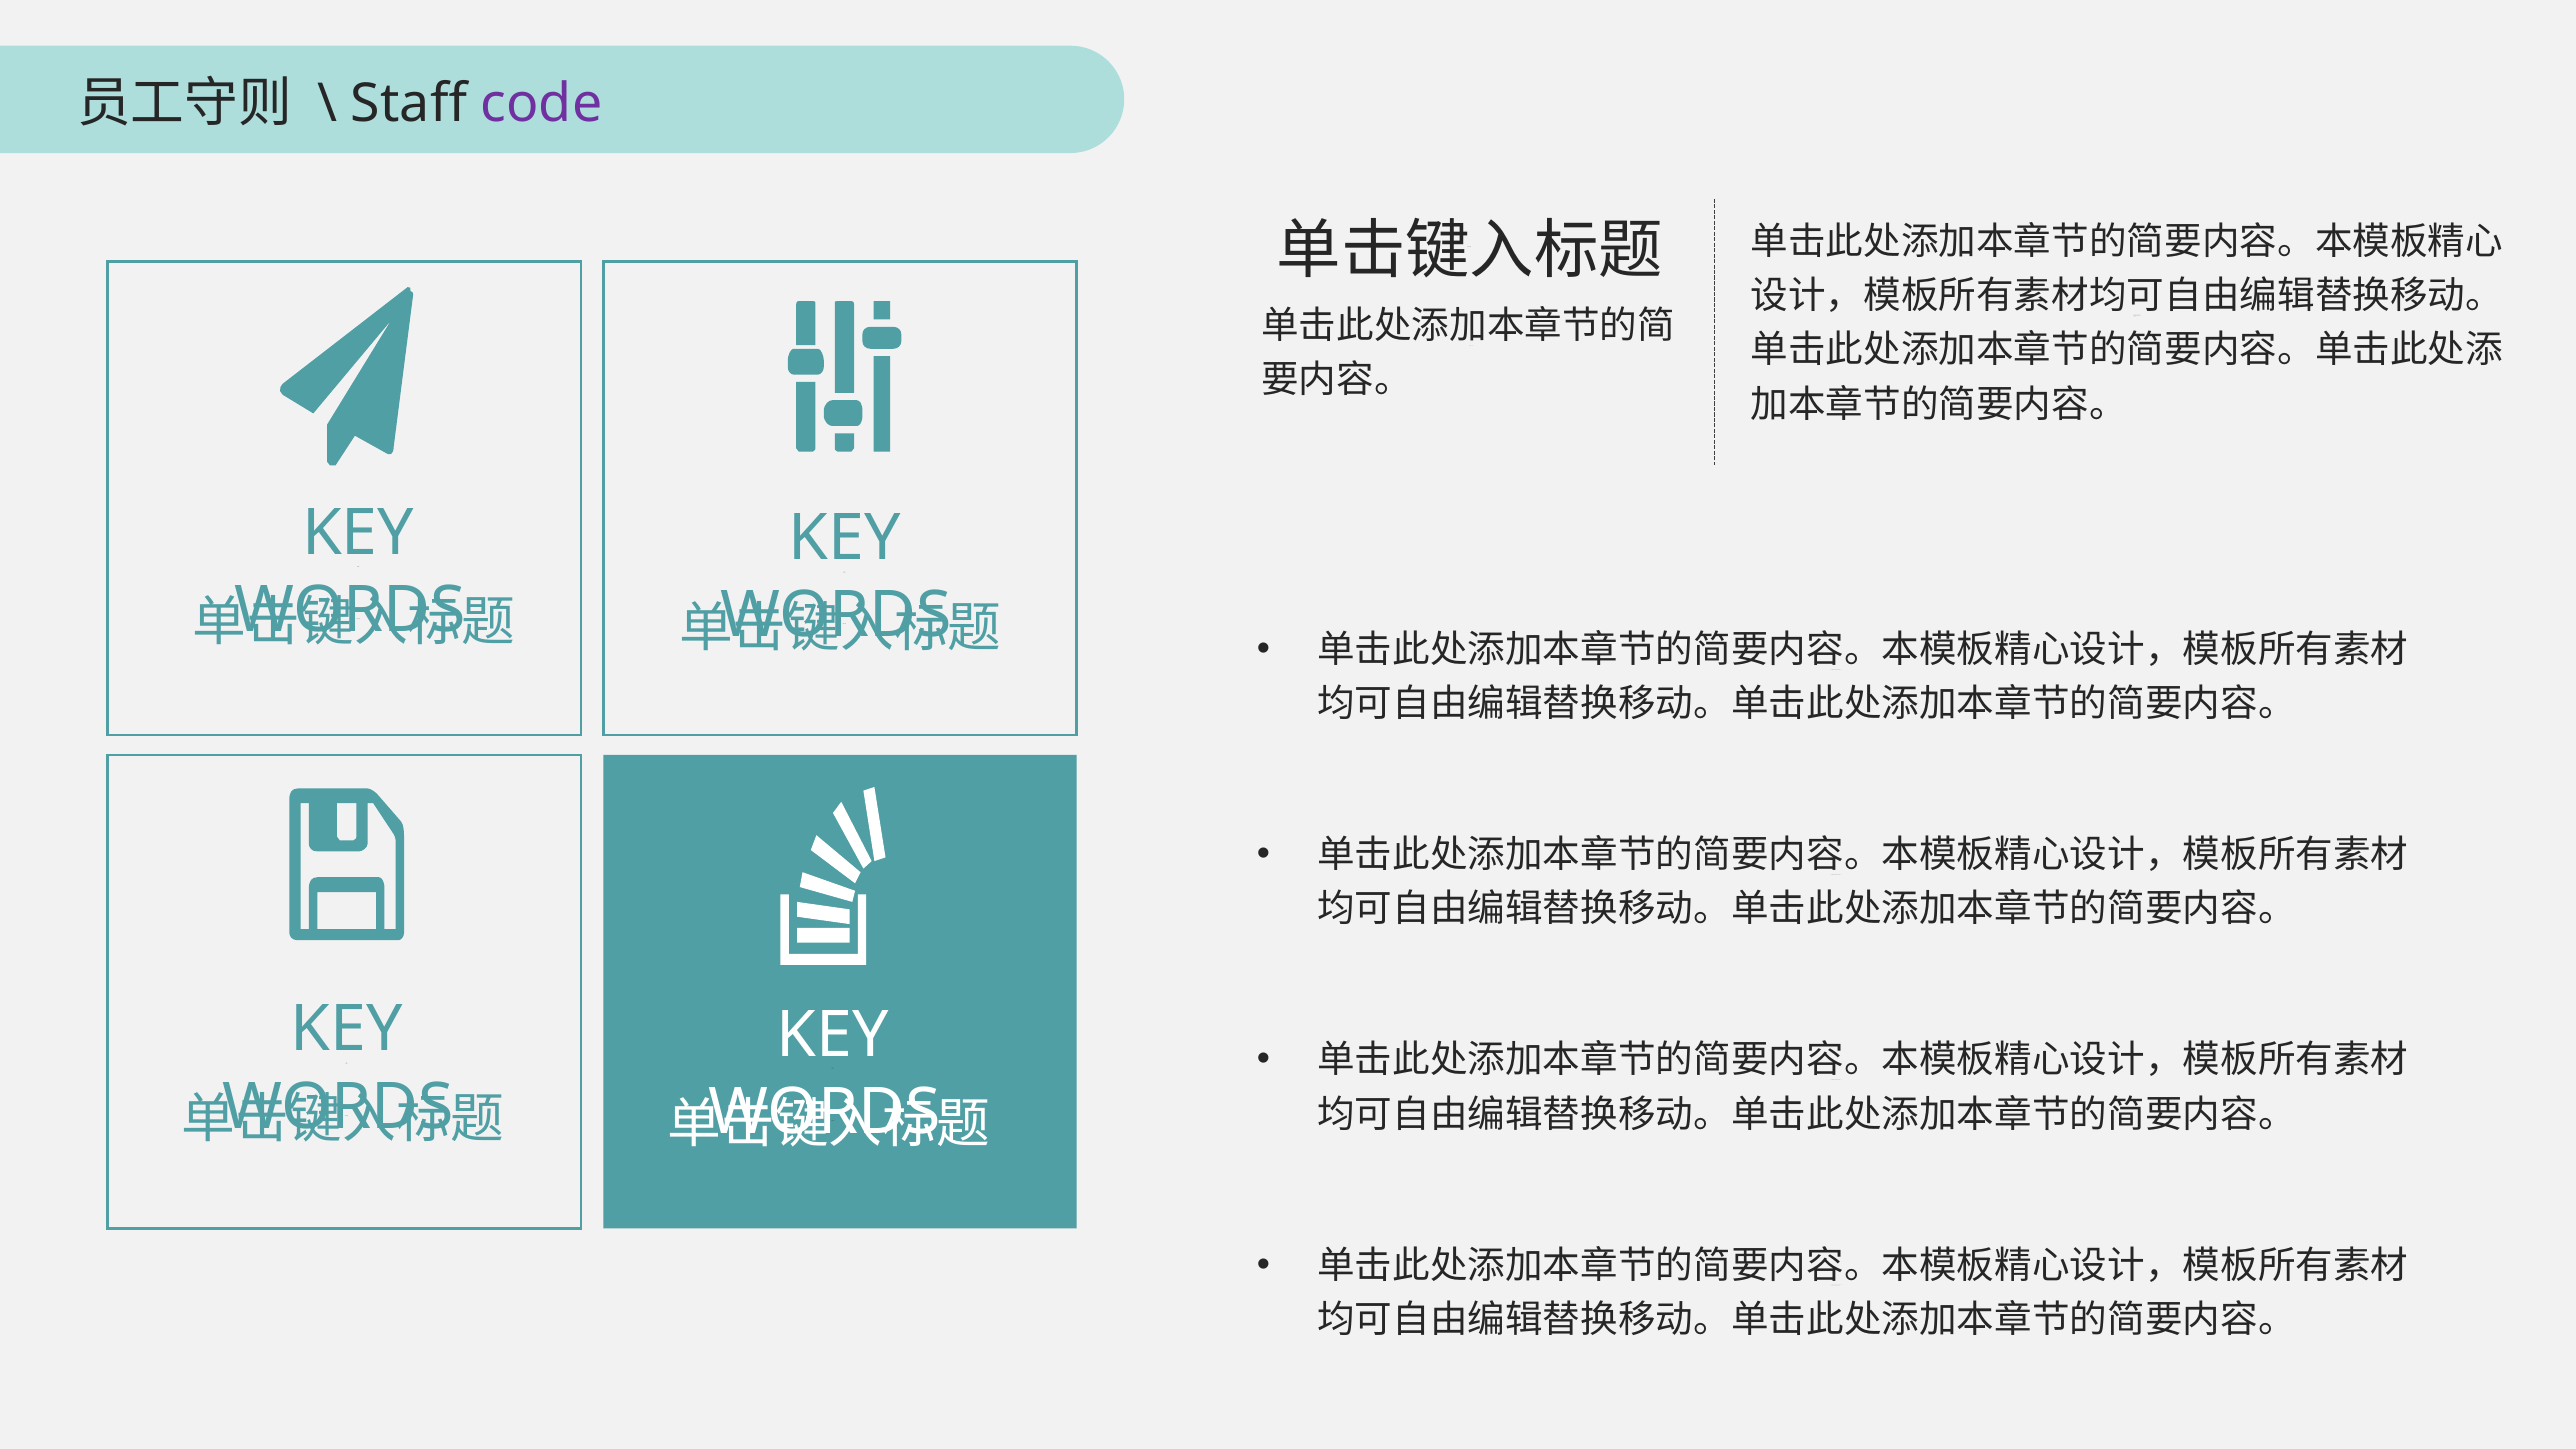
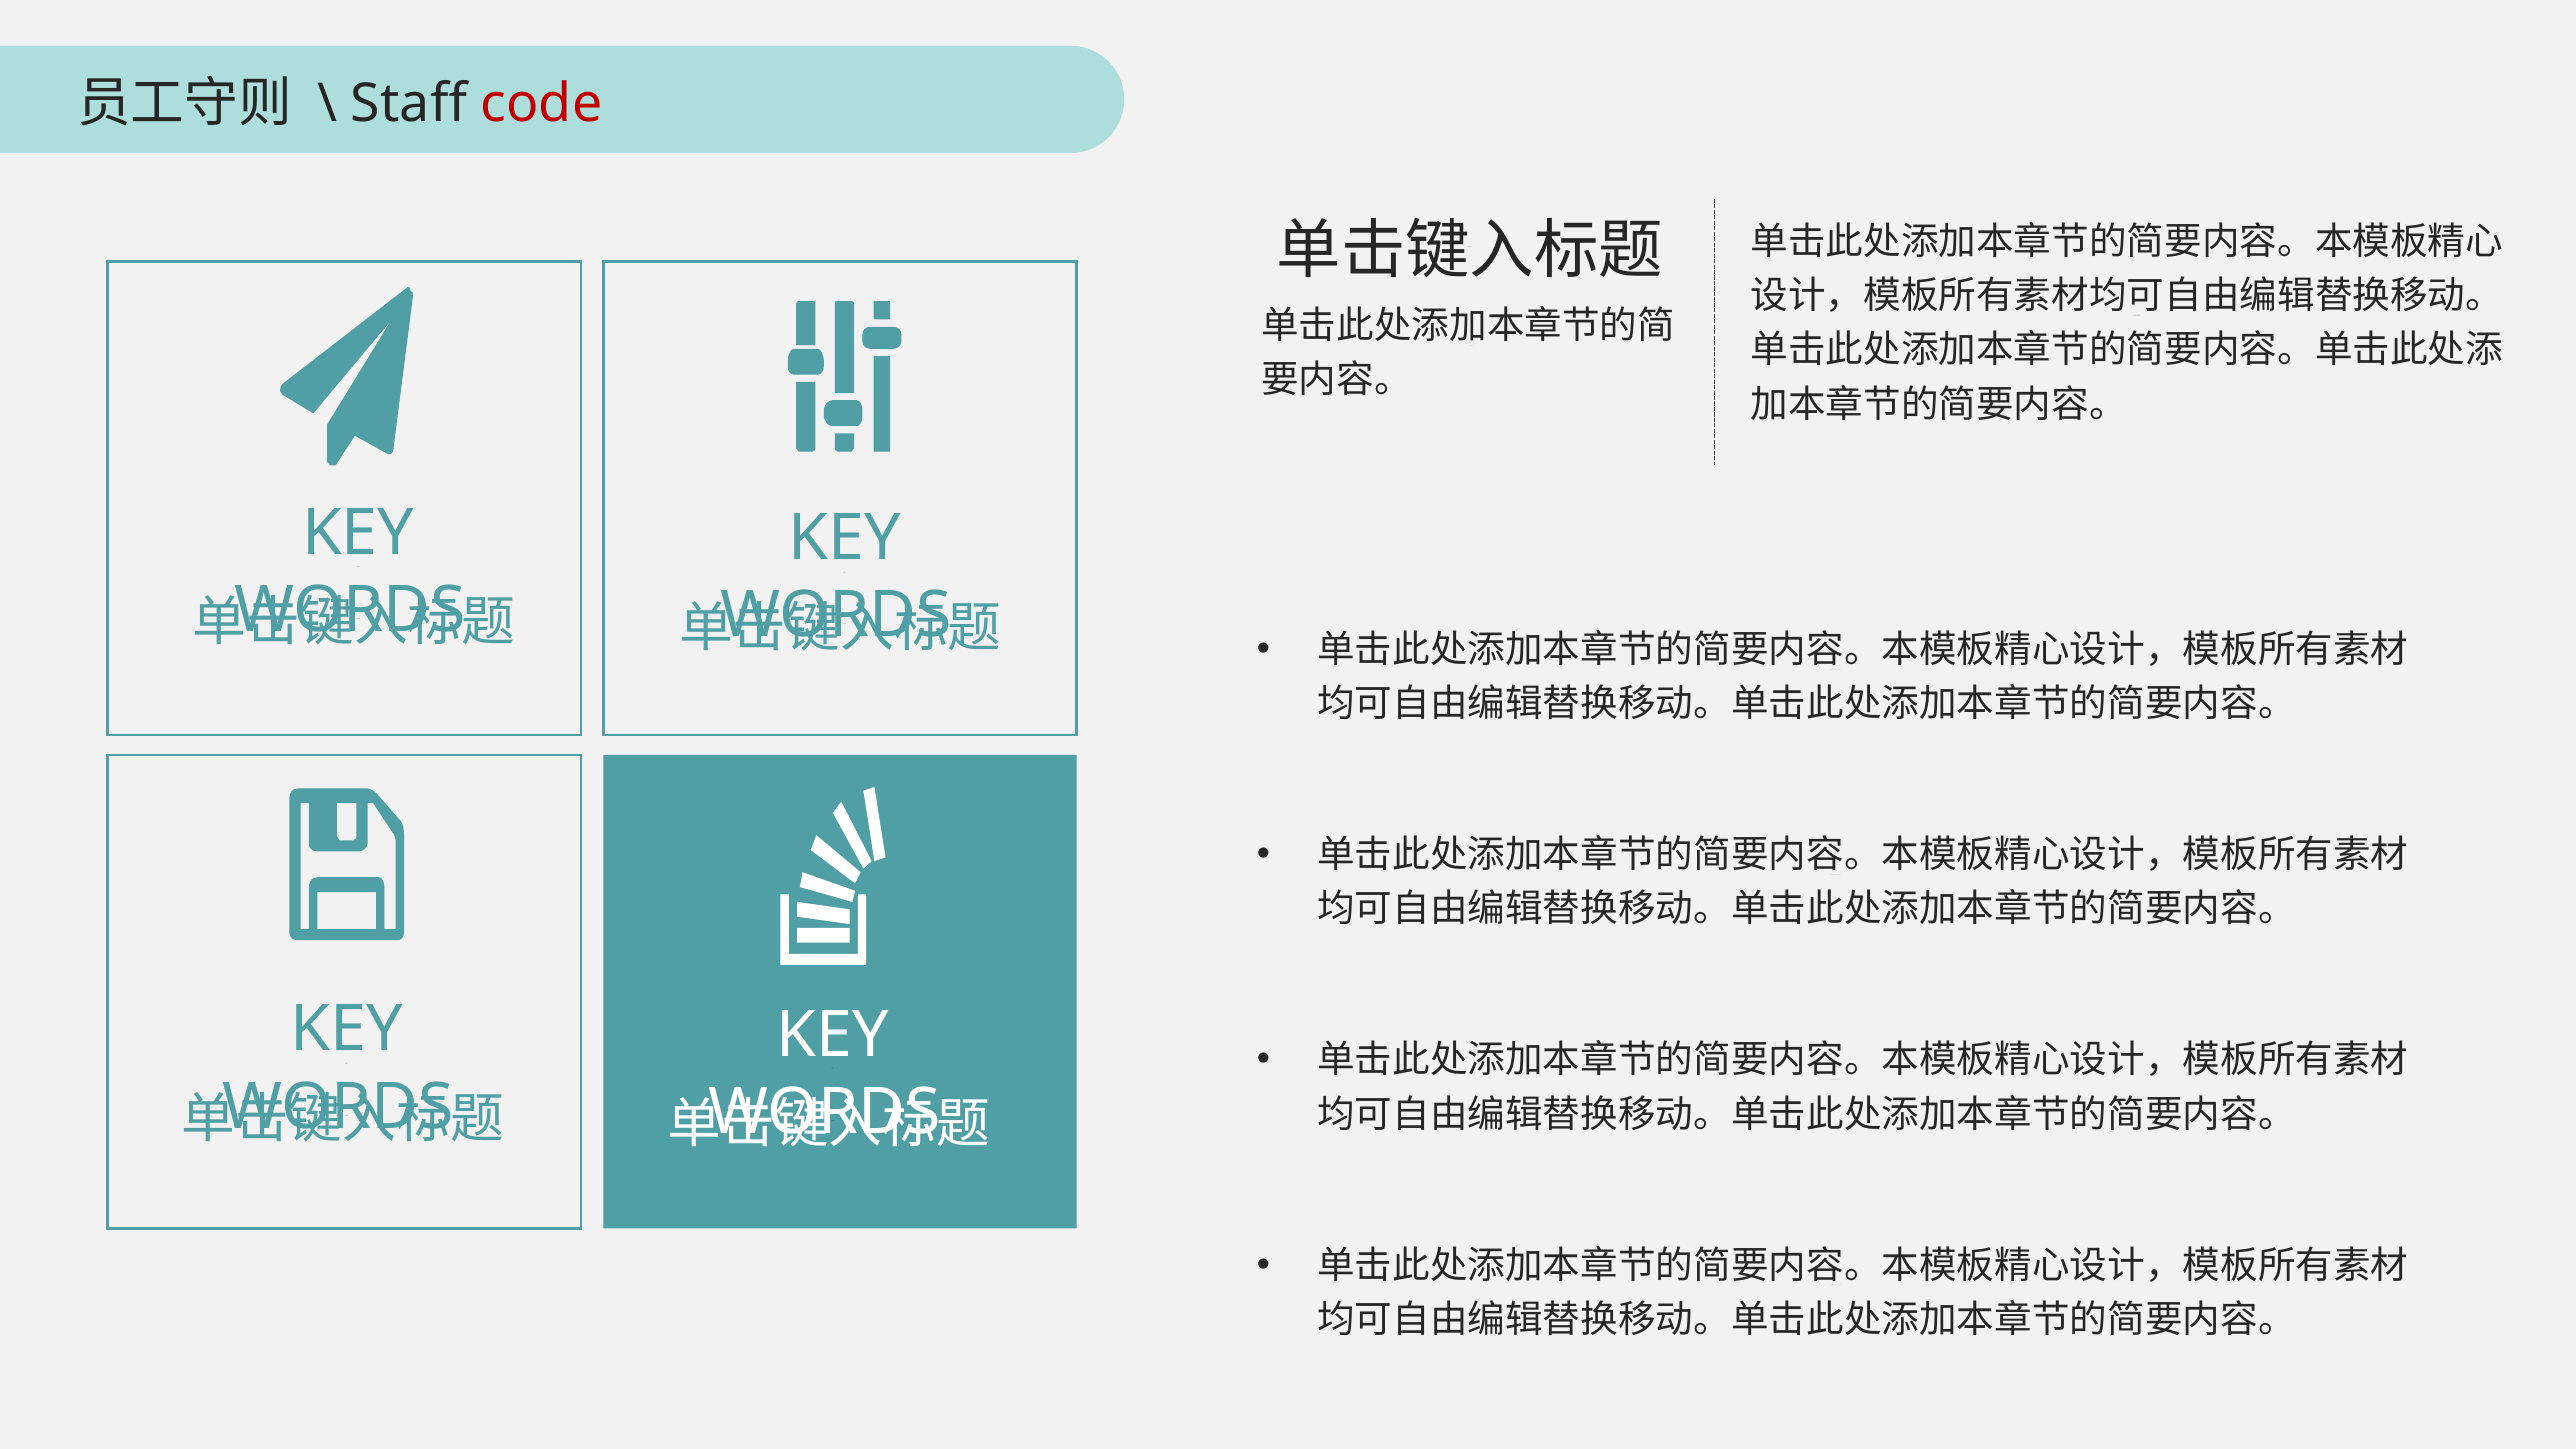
code colour: purple -> red
